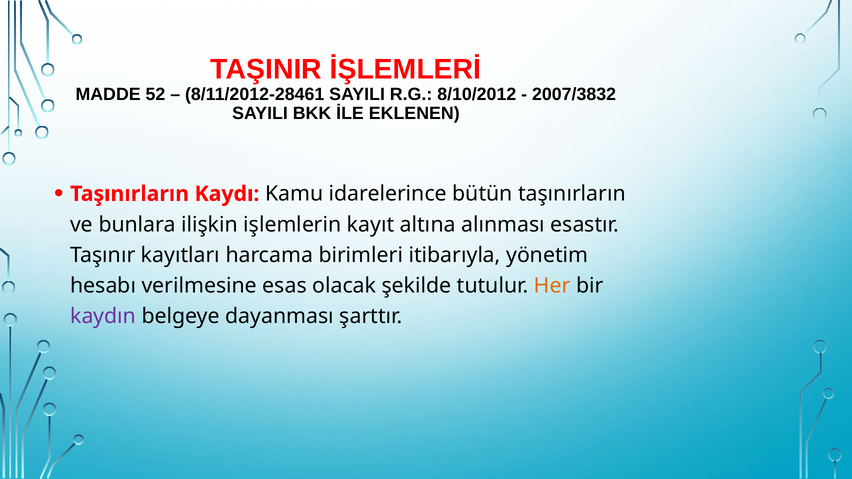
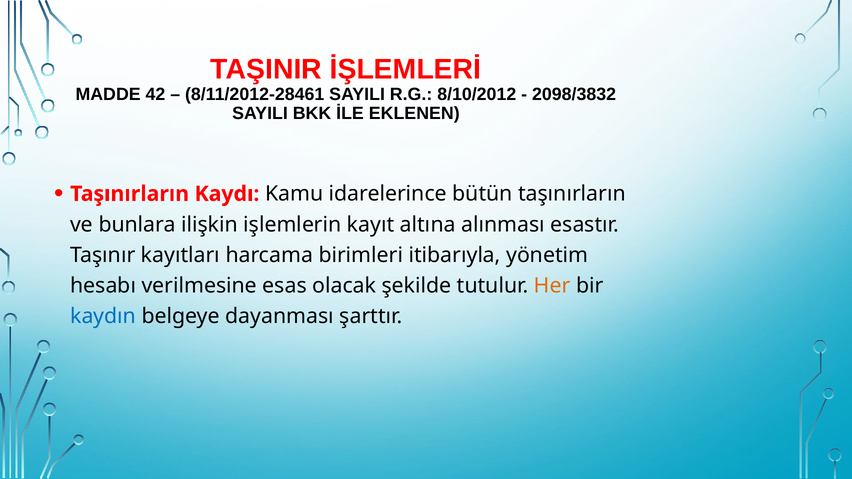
52: 52 -> 42
2007/3832: 2007/3832 -> 2098/3832
kaydın colour: purple -> blue
